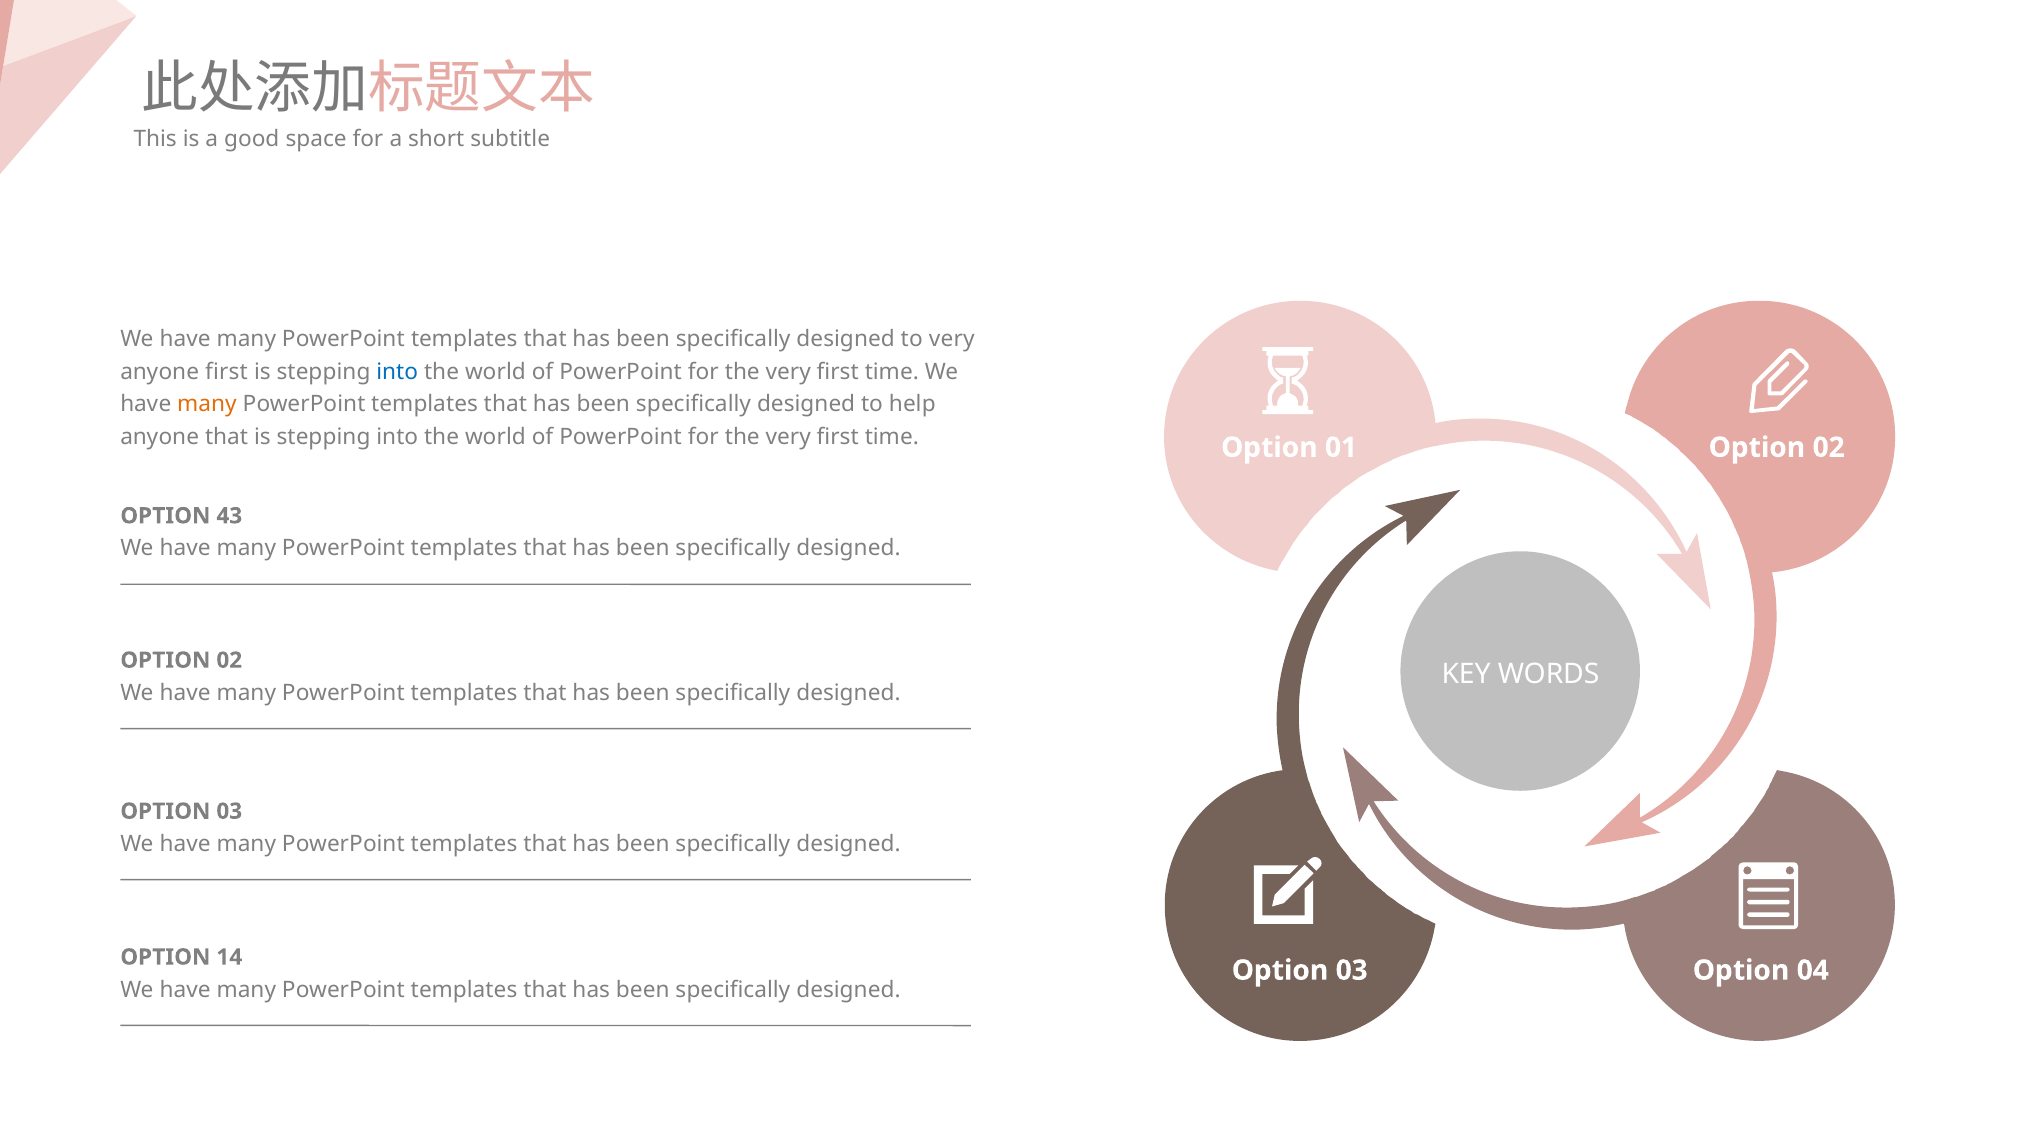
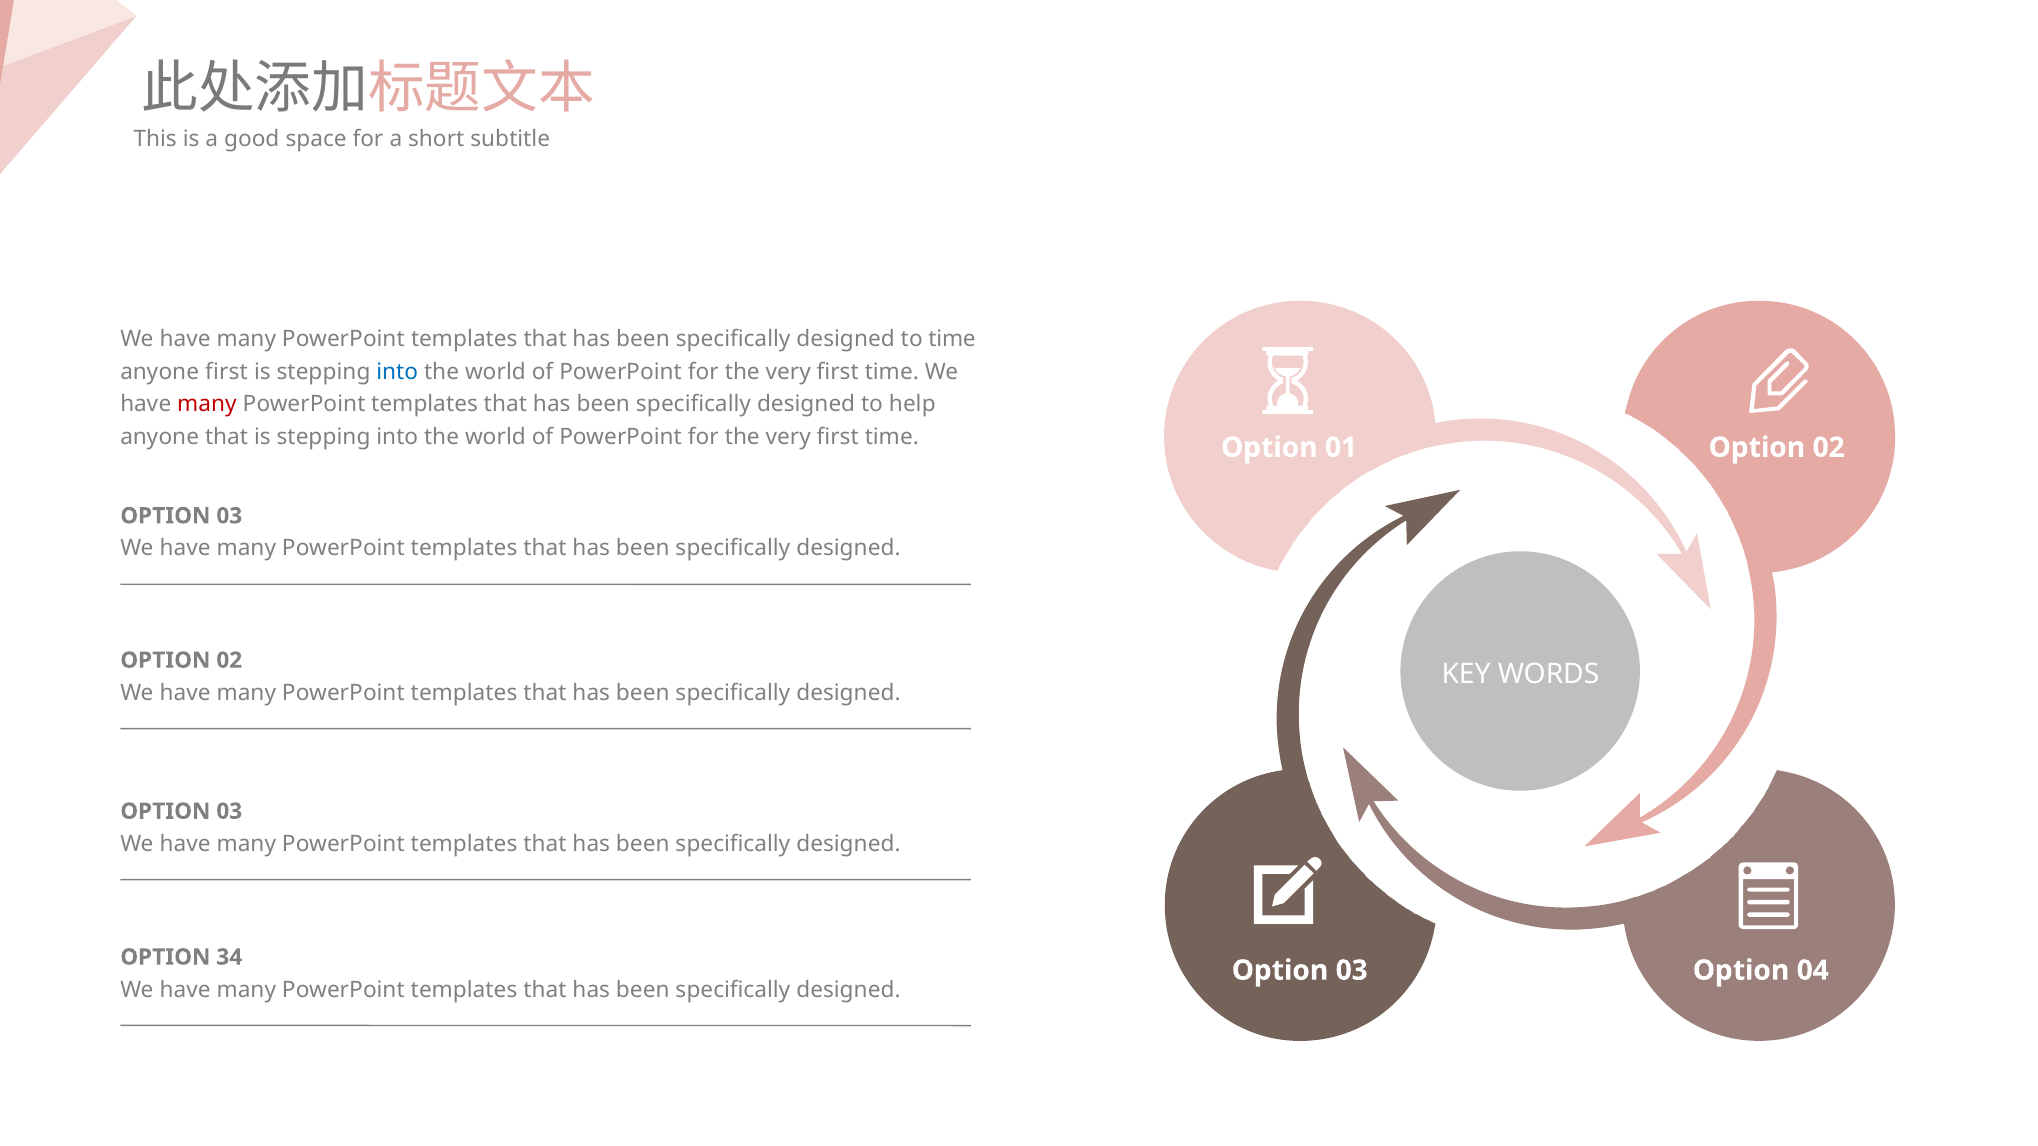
to very: very -> time
many at (207, 404) colour: orange -> red
43 at (229, 516): 43 -> 03
14: 14 -> 34
